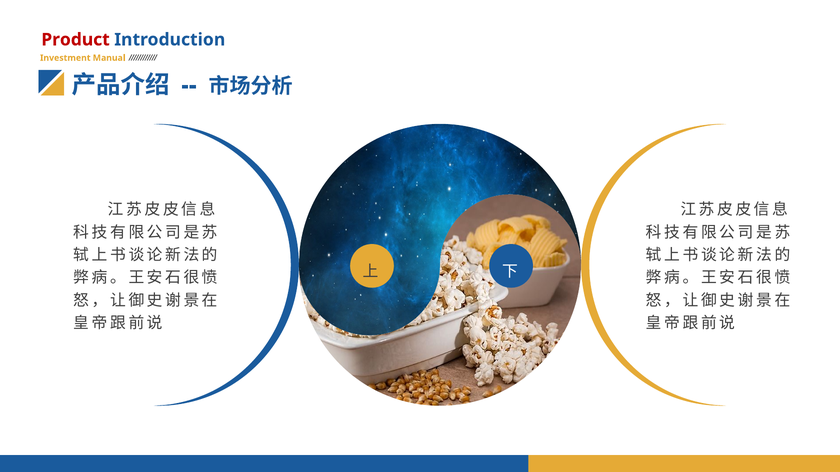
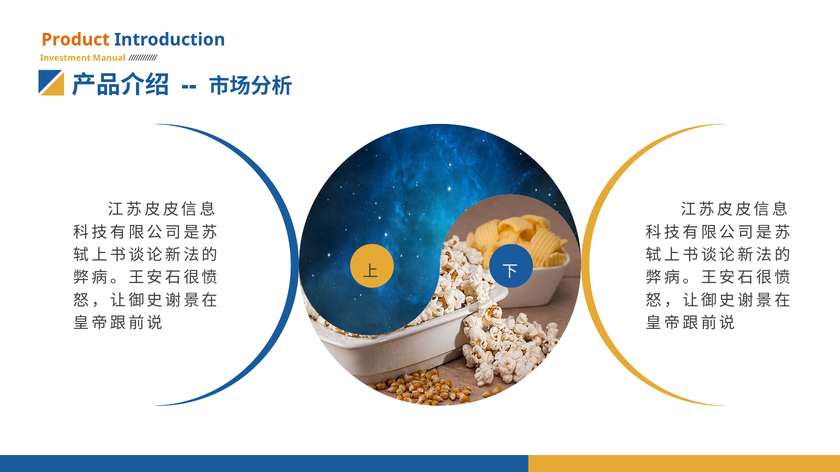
Product colour: red -> orange
